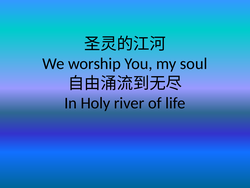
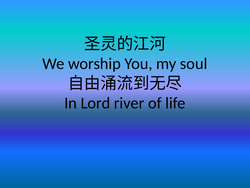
Holy: Holy -> Lord
